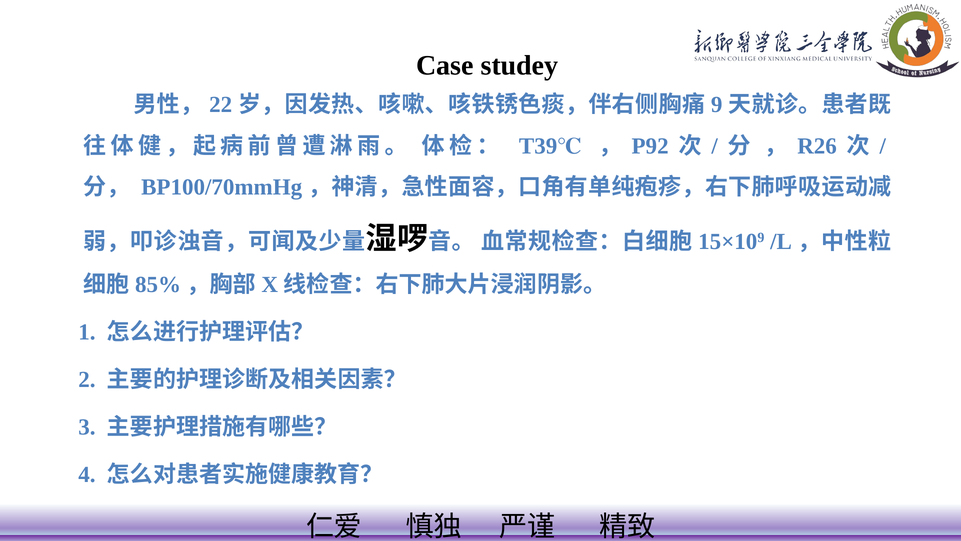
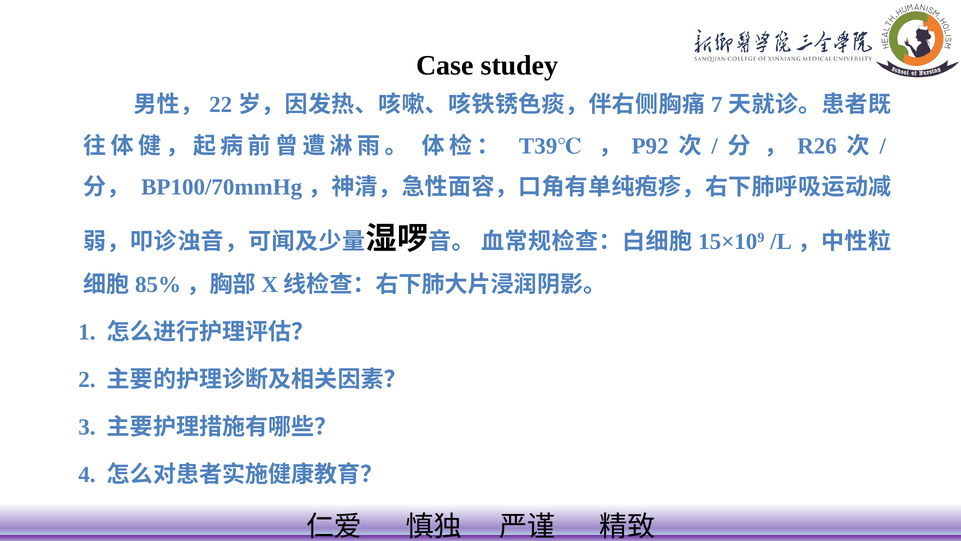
9: 9 -> 7
